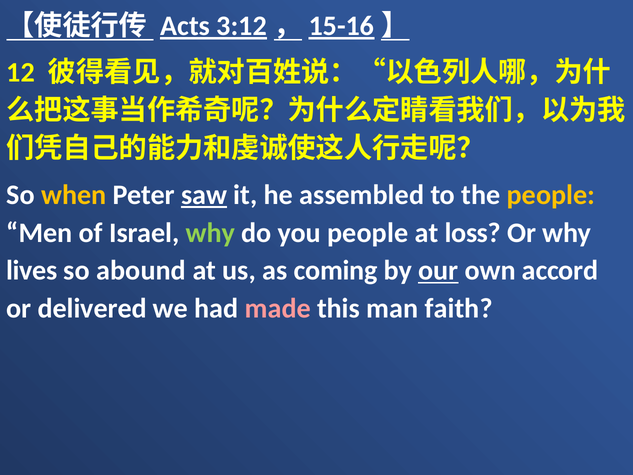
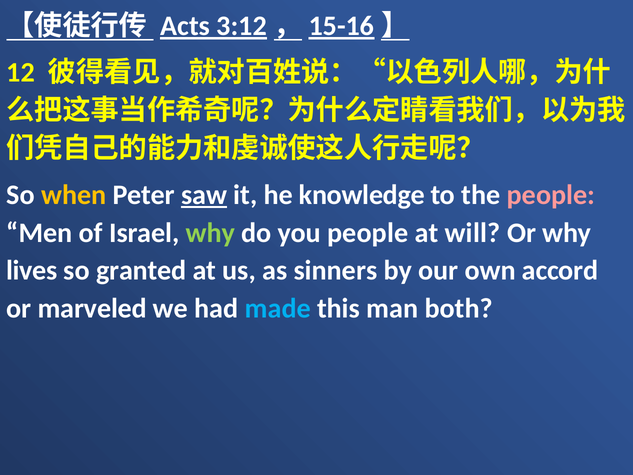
assembled: assembled -> knowledge
people at (551, 195) colour: yellow -> pink
loss: loss -> will
abound: abound -> granted
coming: coming -> sinners
our underline: present -> none
delivered: delivered -> marveled
made colour: pink -> light blue
faith: faith -> both
